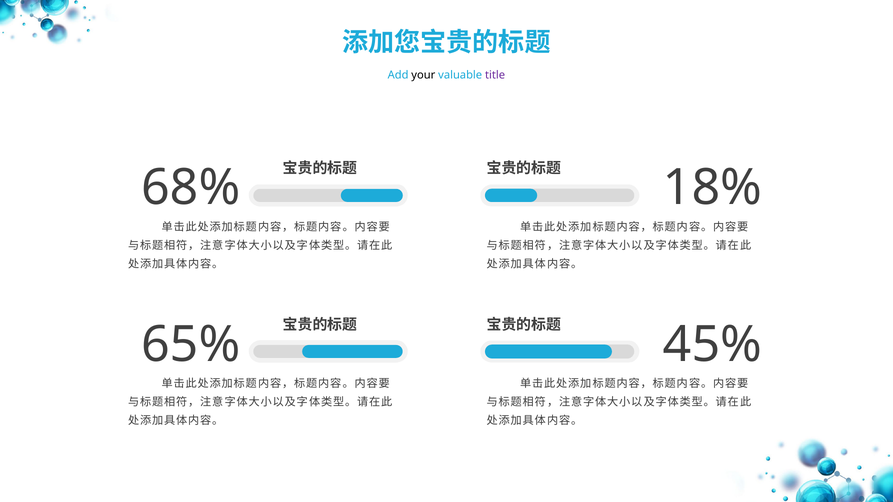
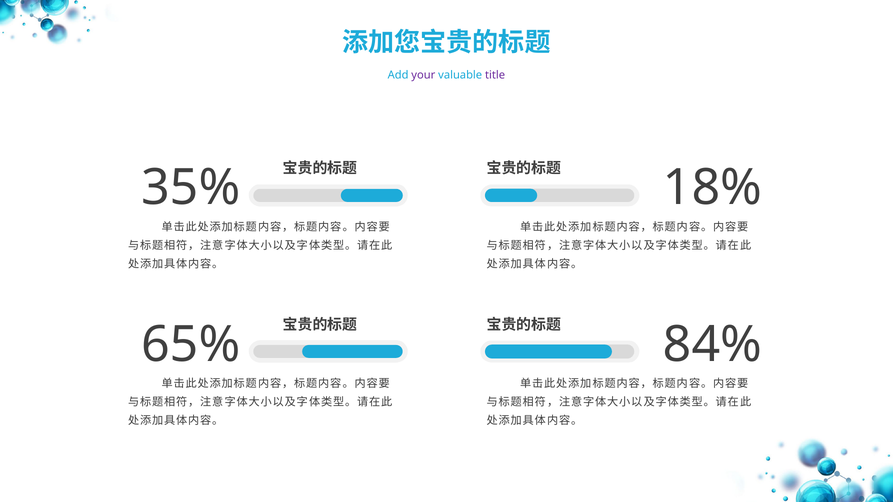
your colour: black -> purple
68%: 68% -> 35%
45%: 45% -> 84%
